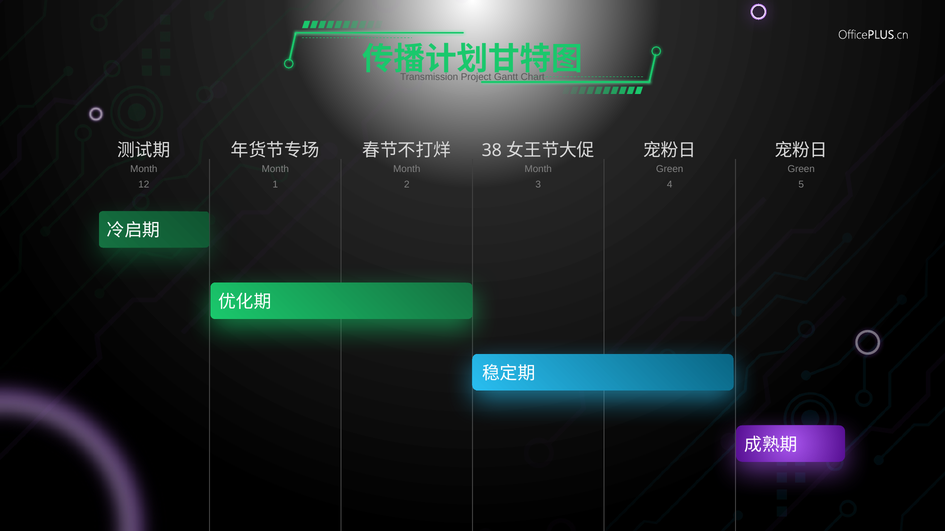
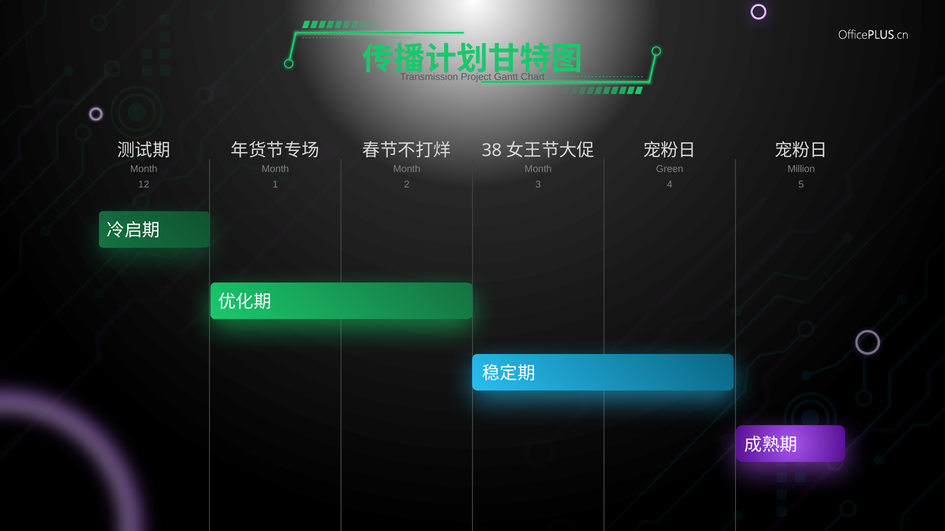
Green at (801, 169): Green -> Million
